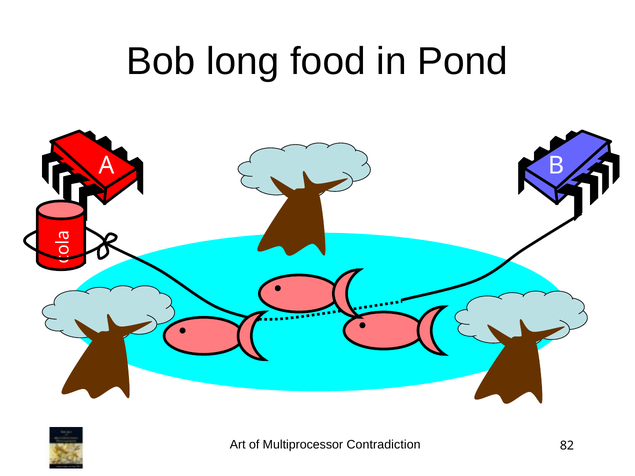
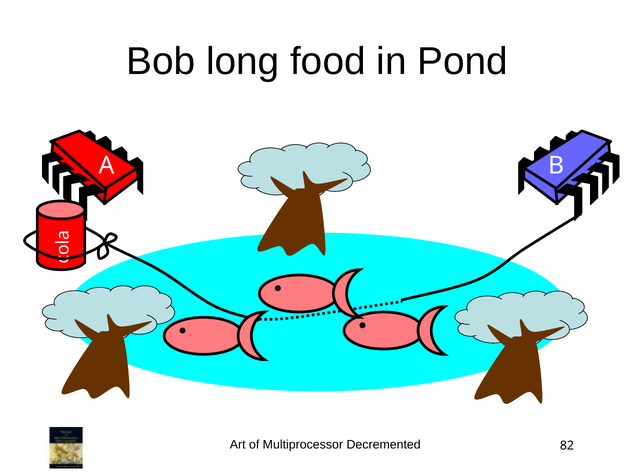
Contradiction: Contradiction -> Decremented
